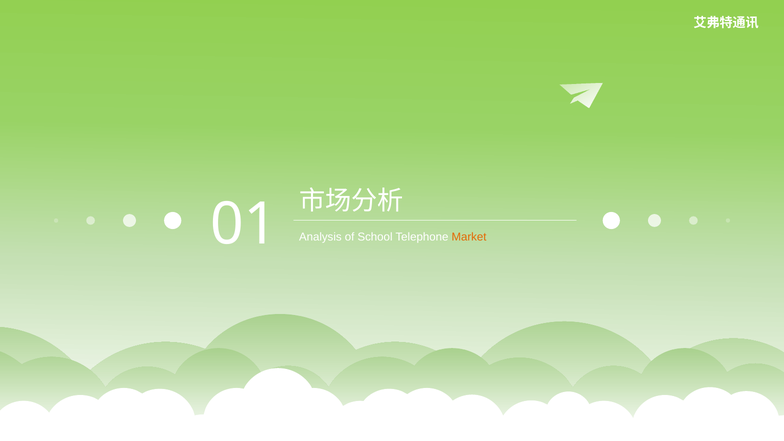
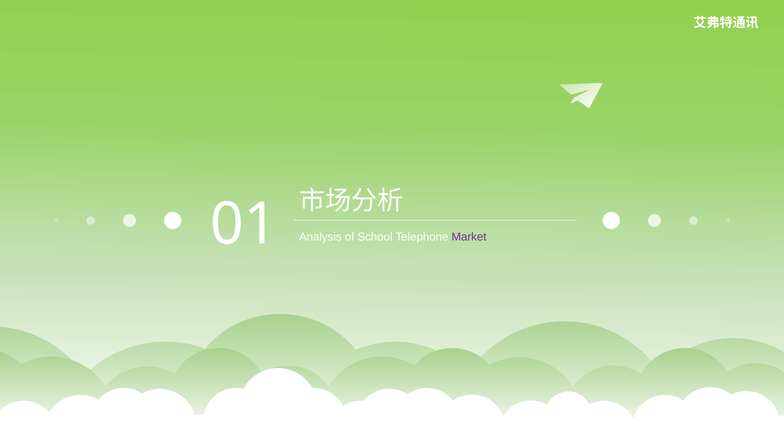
Market colour: orange -> purple
